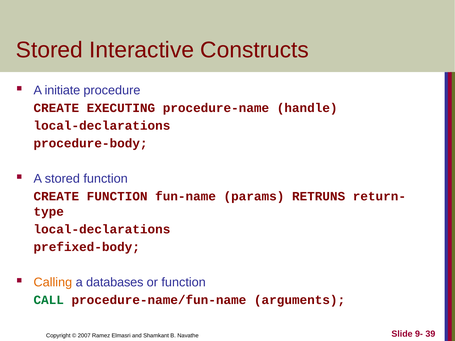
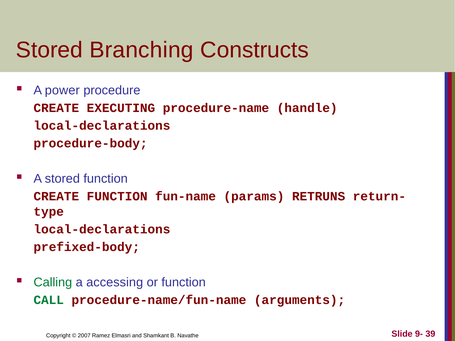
Interactive: Interactive -> Branching
initiate: initiate -> power
Calling colour: orange -> green
databases: databases -> accessing
